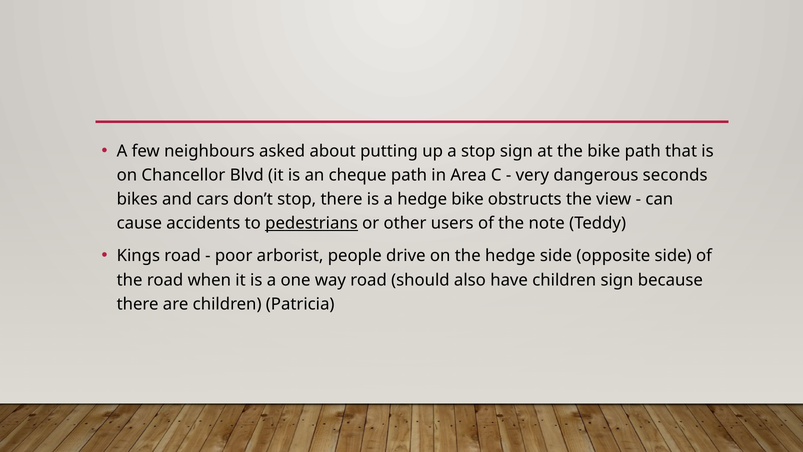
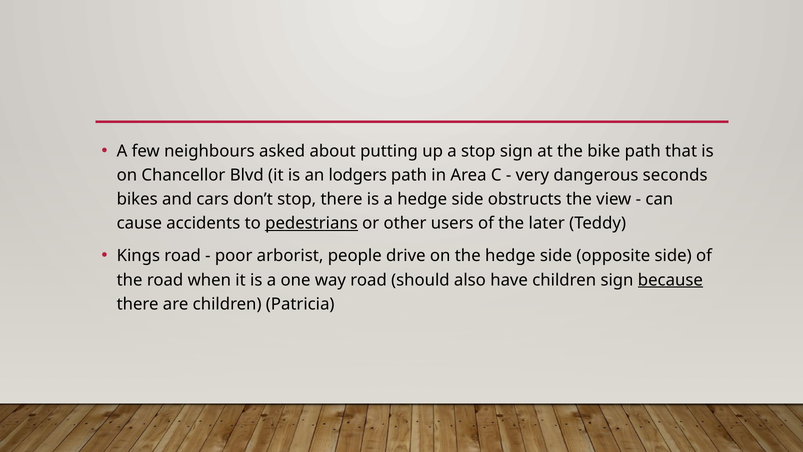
cheque: cheque -> lodgers
a hedge bike: bike -> side
note: note -> later
because underline: none -> present
